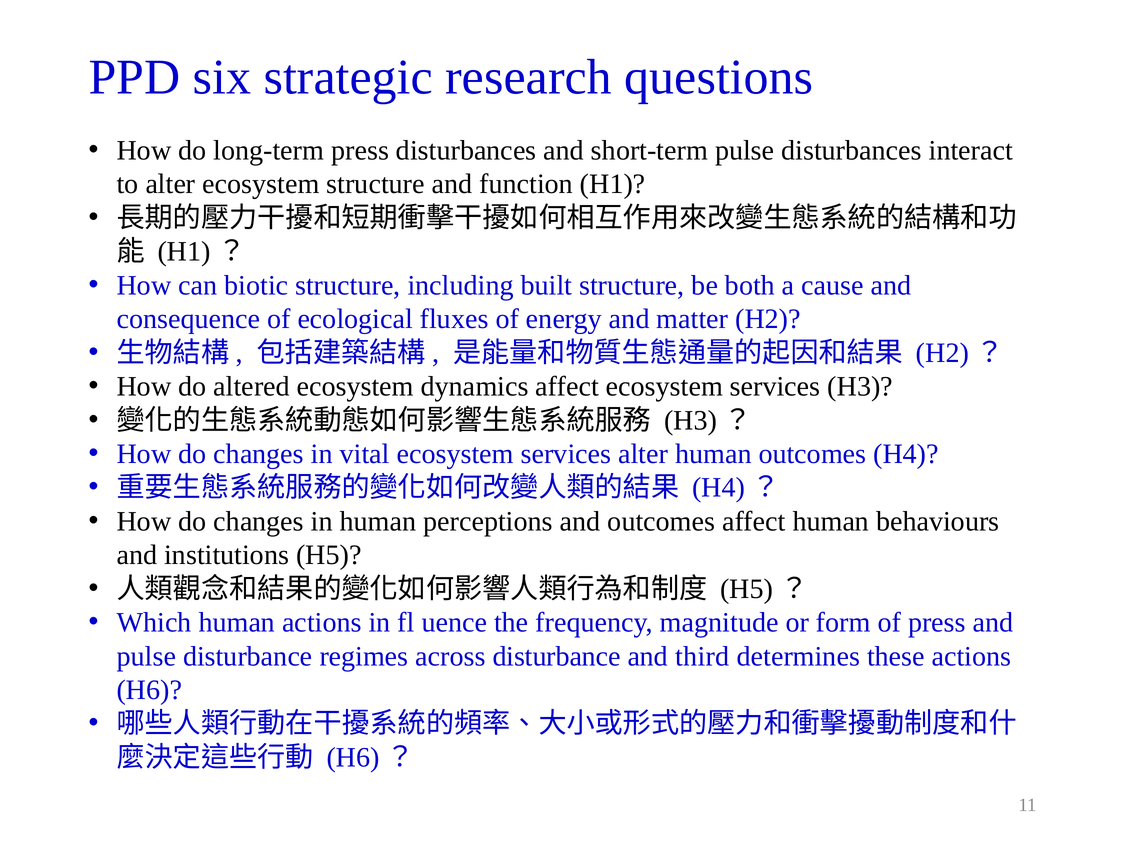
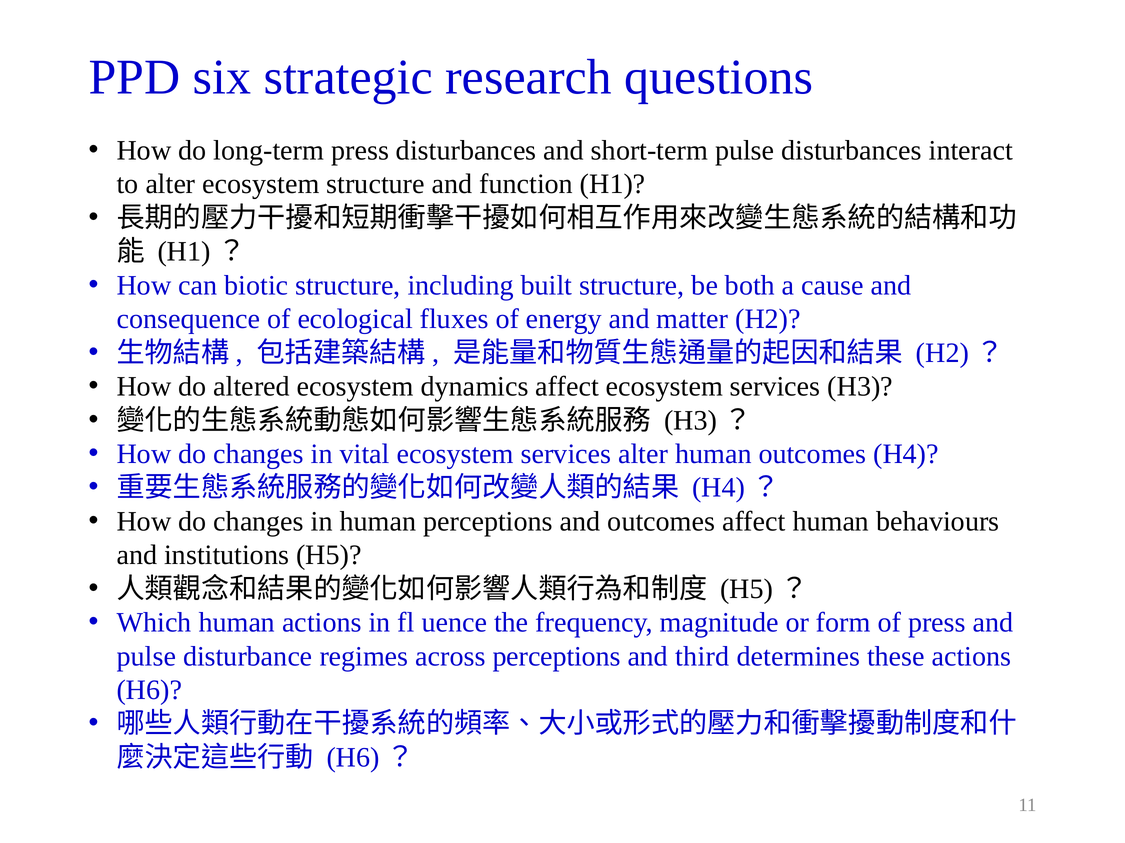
across disturbance: disturbance -> perceptions
